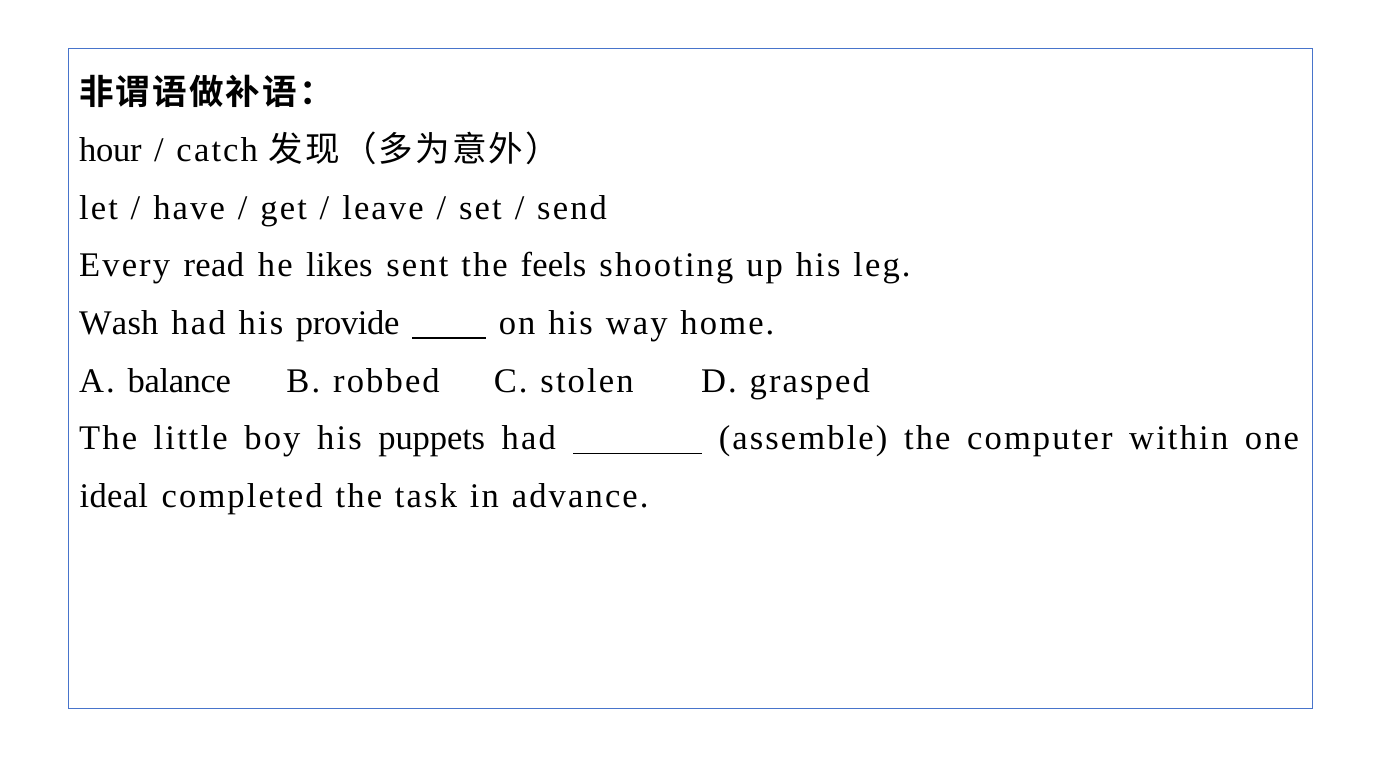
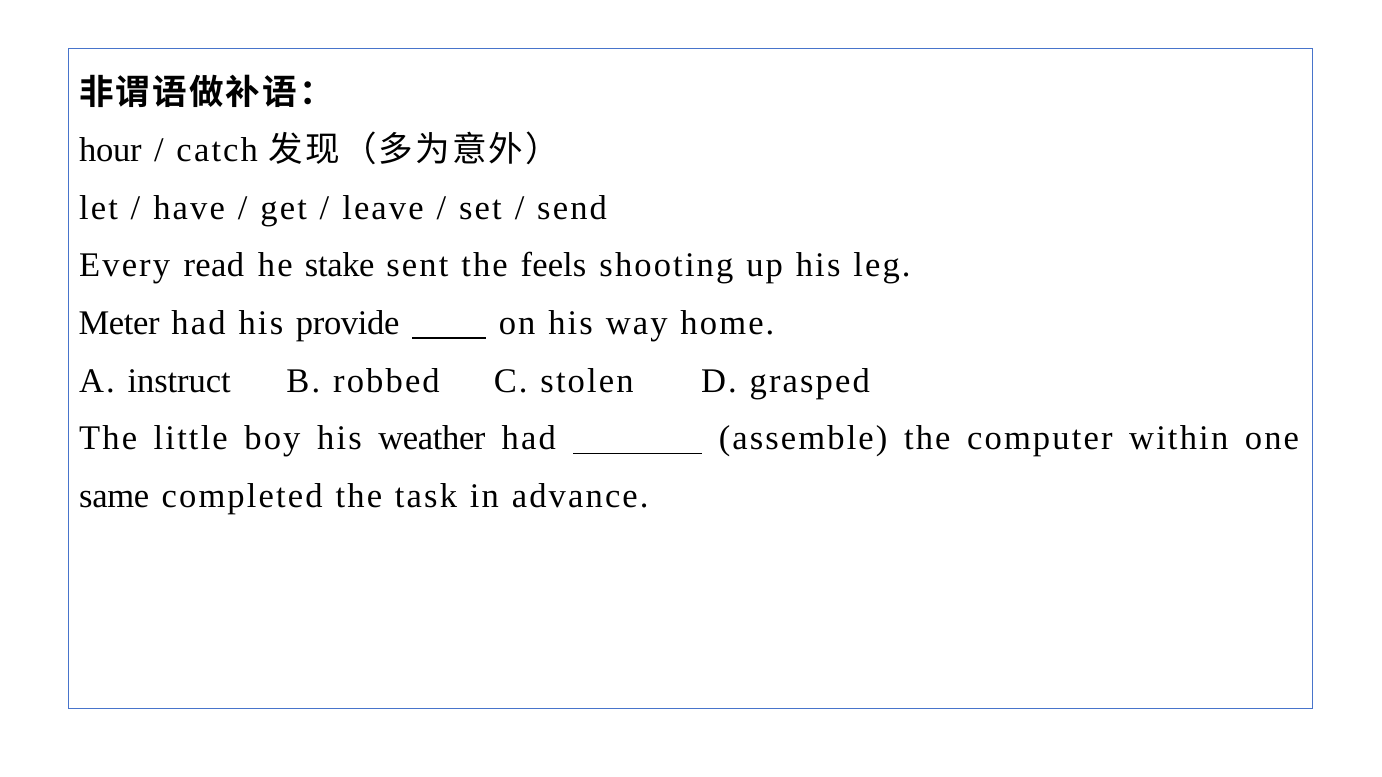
likes: likes -> stake
Wash: Wash -> Meter
balance: balance -> instruct
puppets: puppets -> weather
ideal: ideal -> same
